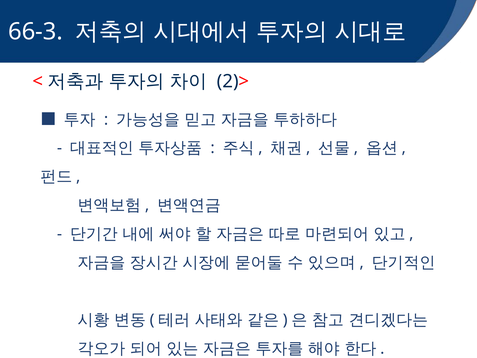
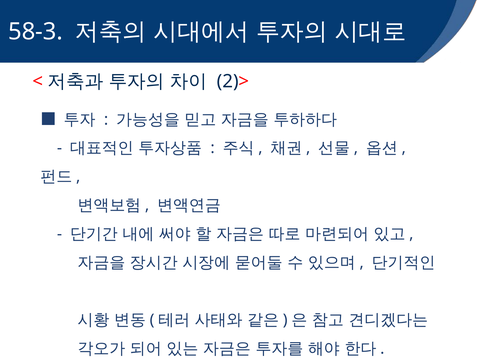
66-3: 66-3 -> 58-3
